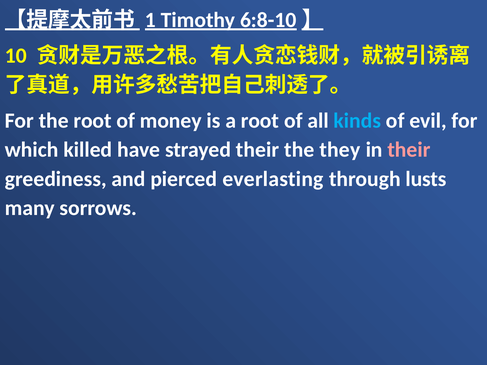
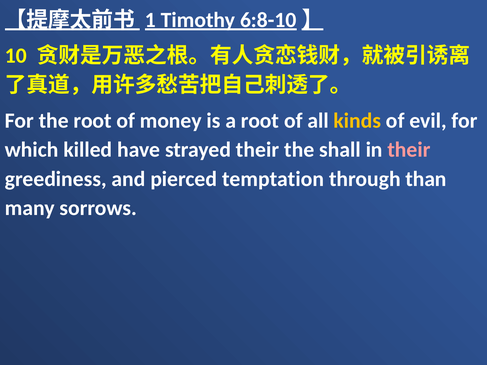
kinds colour: light blue -> yellow
they: they -> shall
everlasting: everlasting -> temptation
lusts: lusts -> than
